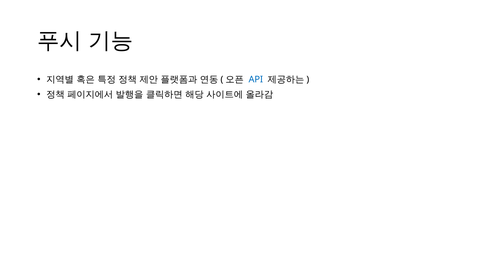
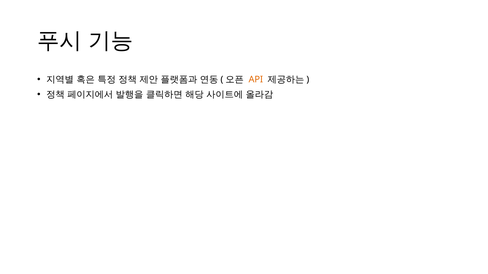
API colour: blue -> orange
